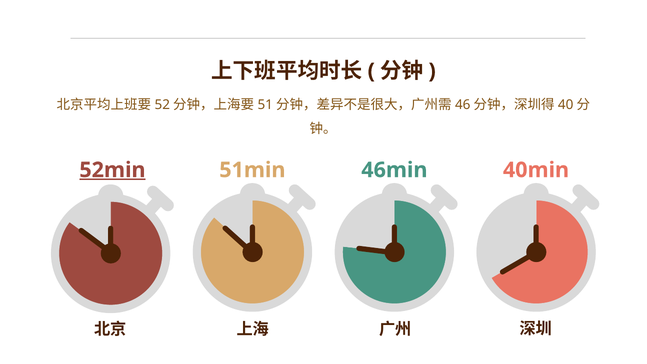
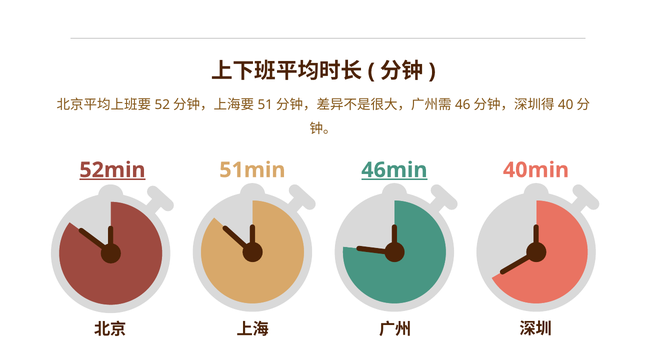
46min underline: none -> present
